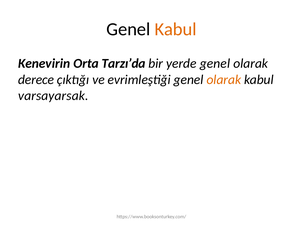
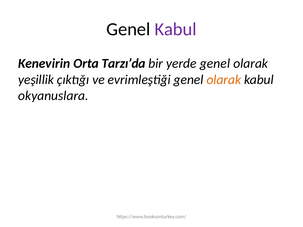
Kabul at (176, 29) colour: orange -> purple
derece: derece -> yeşillik
varsayarsak: varsayarsak -> okyanuslara
